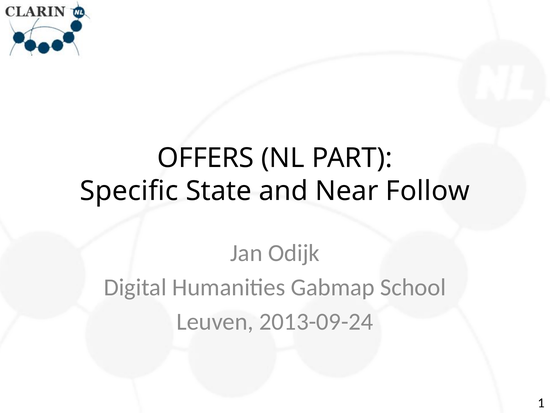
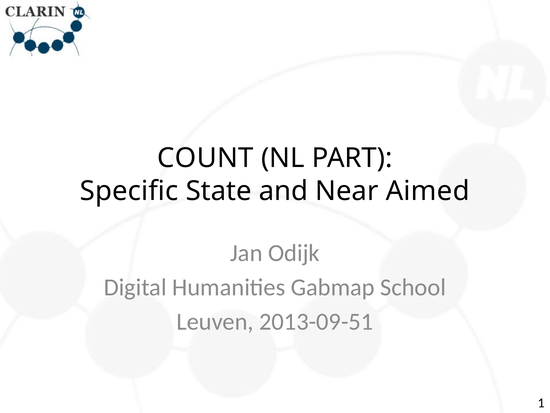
OFFERS: OFFERS -> COUNT
Follow: Follow -> Aimed
2013-09-24: 2013-09-24 -> 2013-09-51
